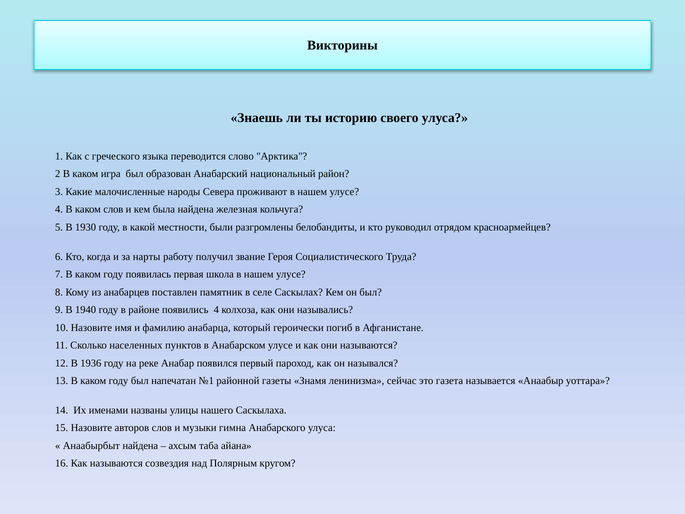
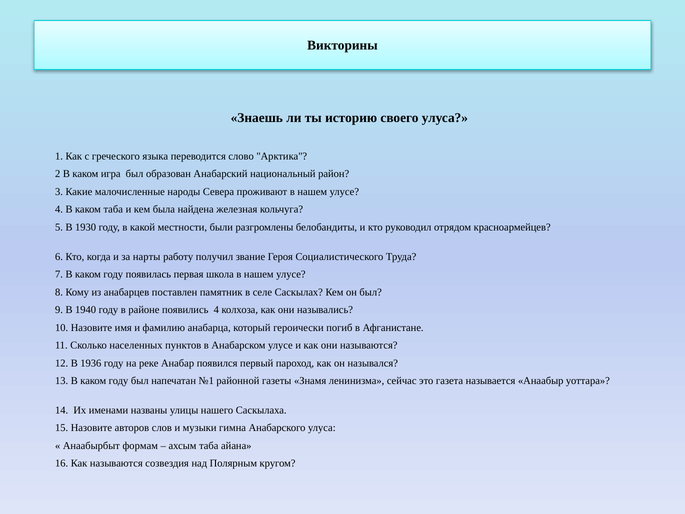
каком слов: слов -> таба
Анаабырбыт найдена: найдена -> формам
